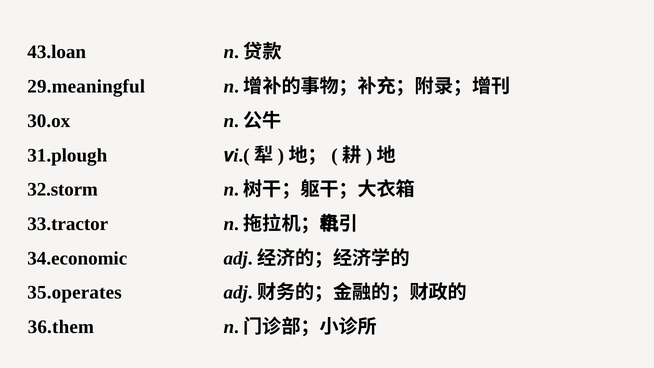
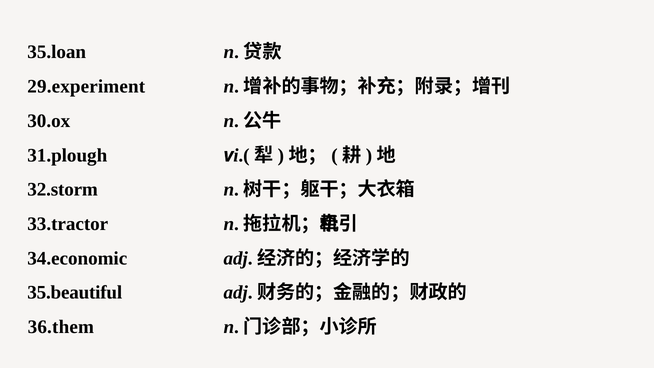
43.loan: 43.loan -> 35.loan
29.meaningful: 29.meaningful -> 29.experiment
35.operates: 35.operates -> 35.beautiful
